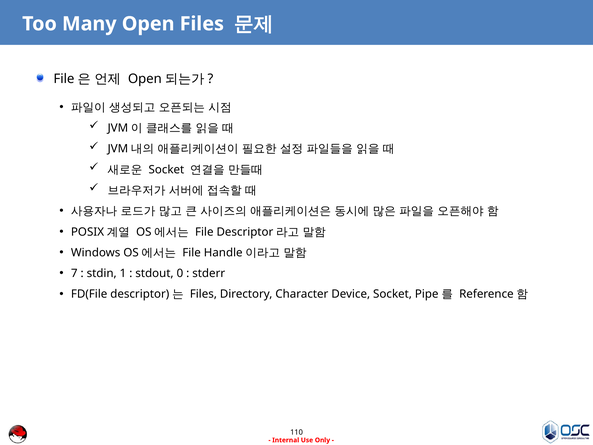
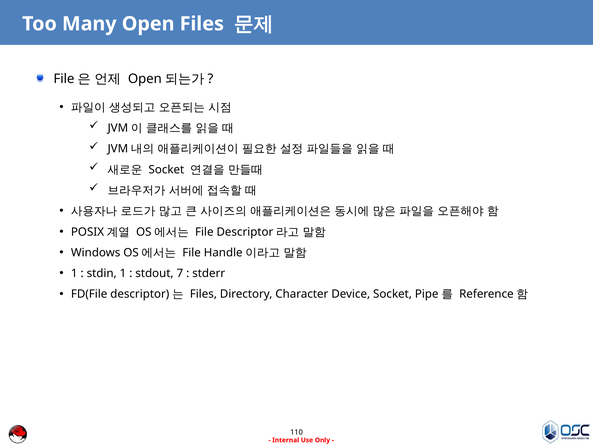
7 at (74, 273): 7 -> 1
0: 0 -> 7
